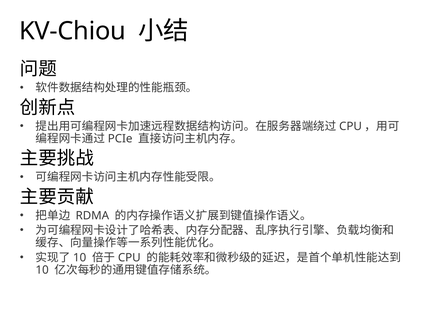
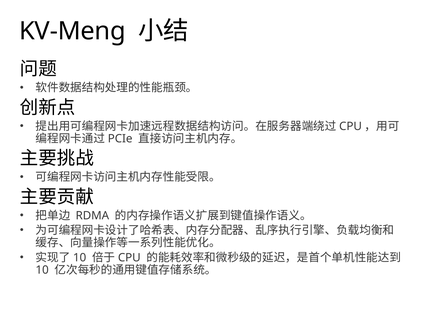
KV-Chiou: KV-Chiou -> KV-Meng
